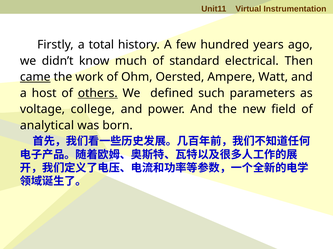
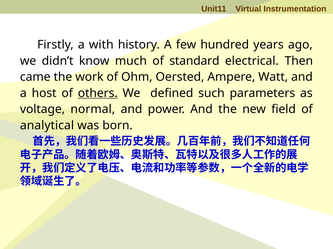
total: total -> with
came underline: present -> none
college: college -> normal
